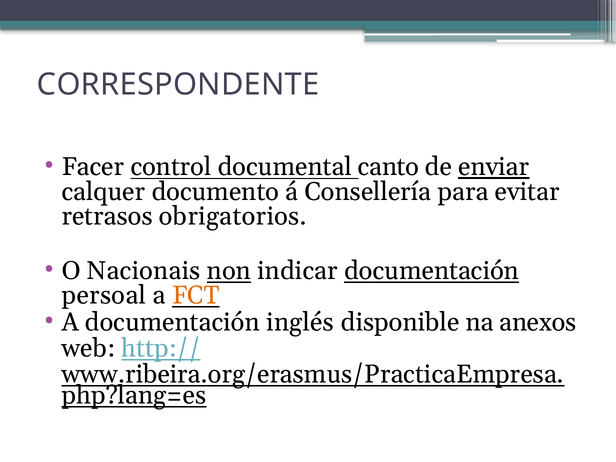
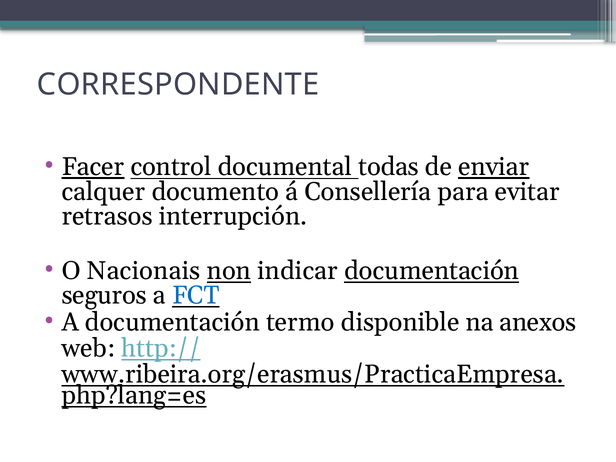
Facer underline: none -> present
canto: canto -> todas
obrigatorios: obrigatorios -> interrupción
persoal: persoal -> seguros
FCT colour: orange -> blue
inglés: inglés -> termo
